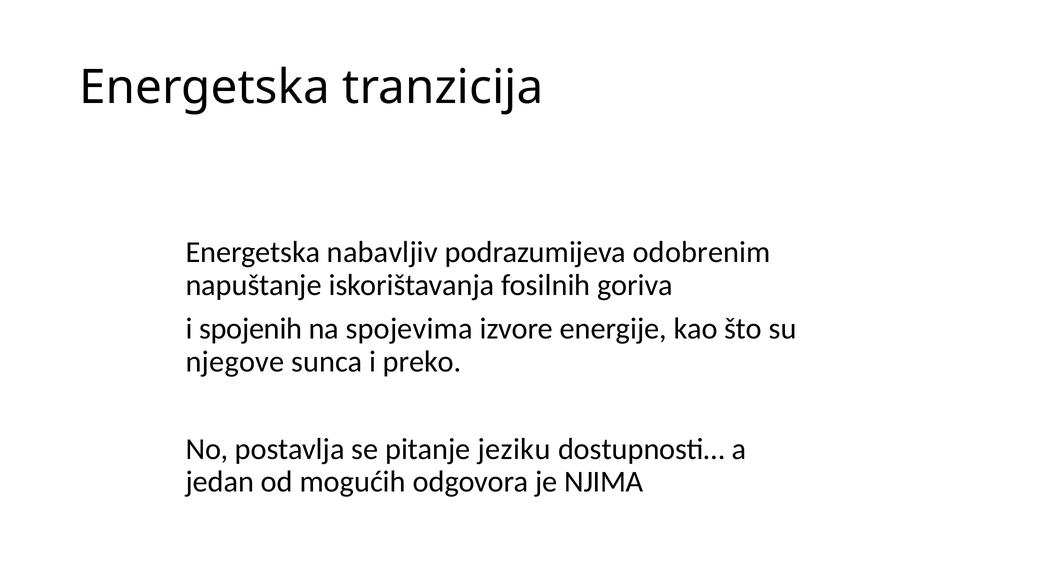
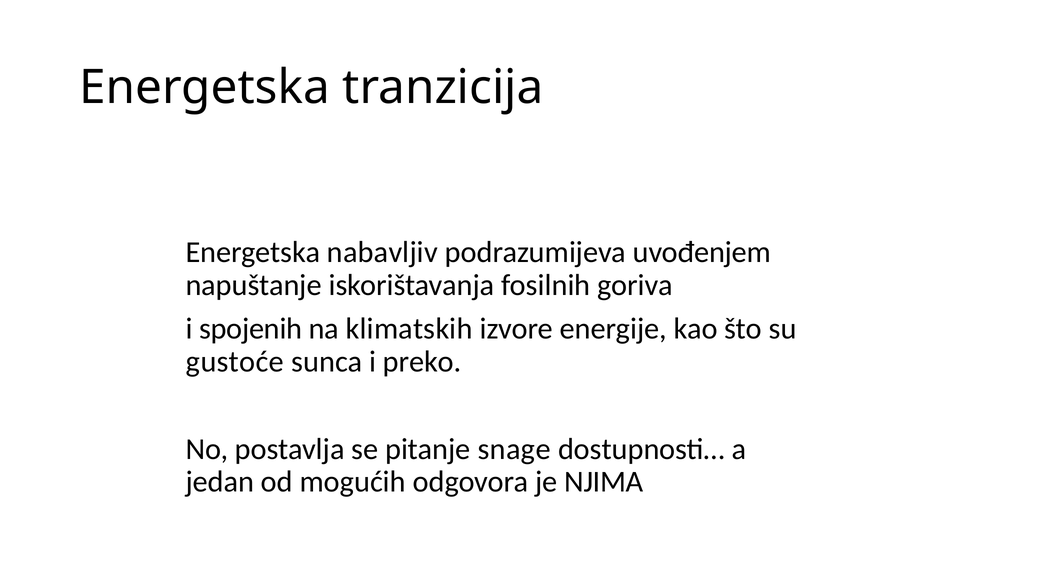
odobrenim: odobrenim -> uvođenjem
spojevima: spojevima -> klimatskih
njegove: njegove -> gustoće
jeziku: jeziku -> snage
